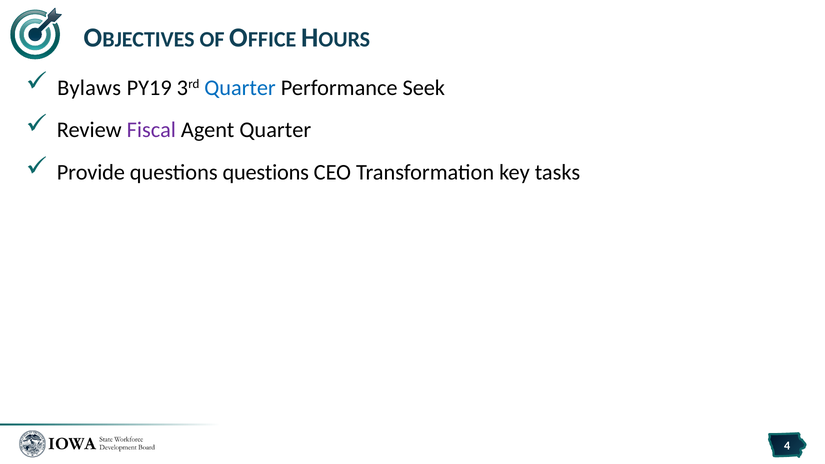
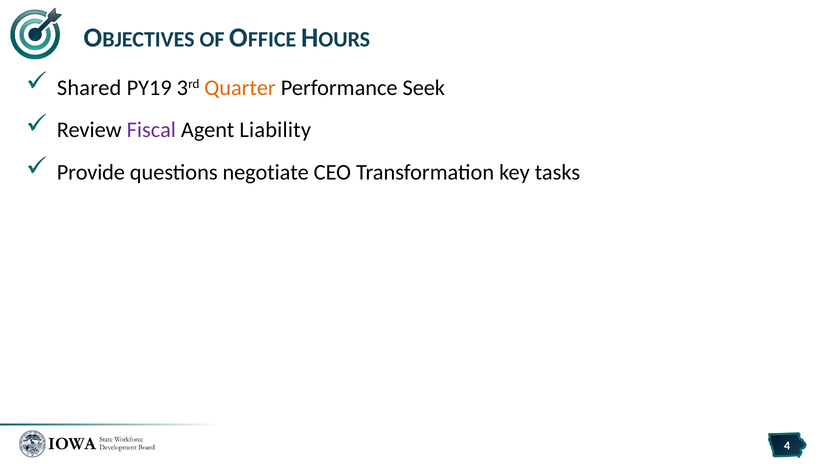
Bylaws: Bylaws -> Shared
Quarter at (240, 88) colour: blue -> orange
Agent Quarter: Quarter -> Liability
questions questions: questions -> negotiate
